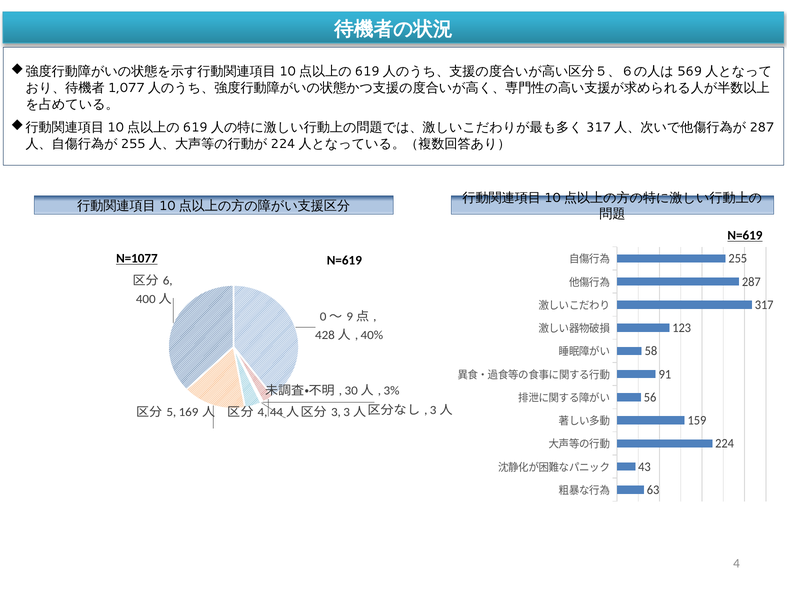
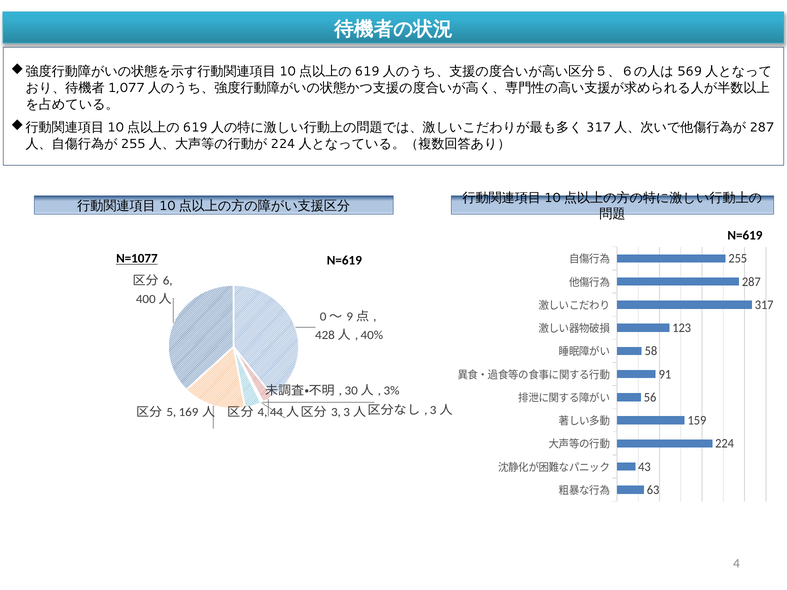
N=619 at (745, 236) underline: present -> none
